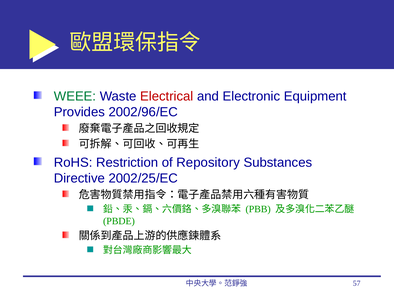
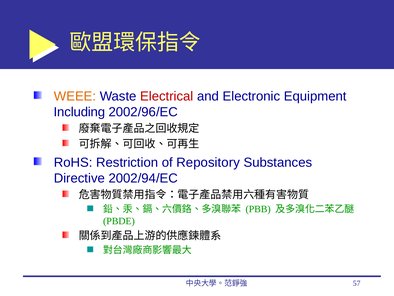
WEEE colour: green -> orange
Provides: Provides -> Including
2002/25/EC: 2002/25/EC -> 2002/94/EC
